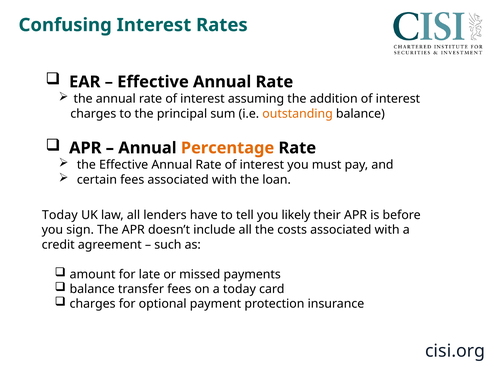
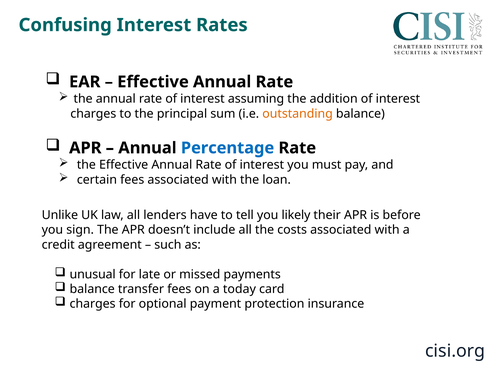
Percentage colour: orange -> blue
Today at (60, 215): Today -> Unlike
amount: amount -> unusual
